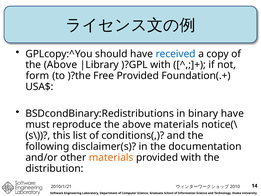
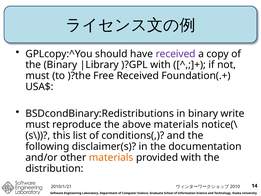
received at (176, 54) colour: blue -> purple
Above at (60, 65): Above -> Binary
form at (37, 76): form -> must
Free Provided: Provided -> Received
binary have: have -> write
